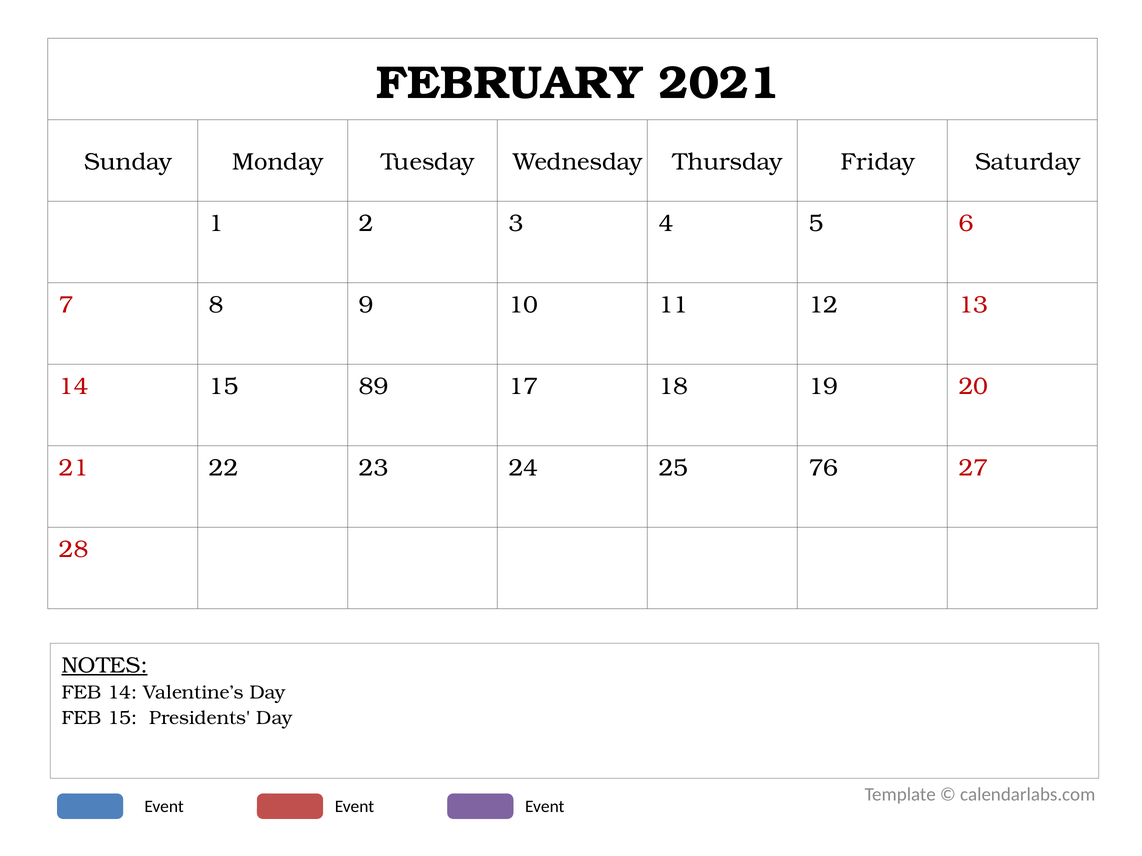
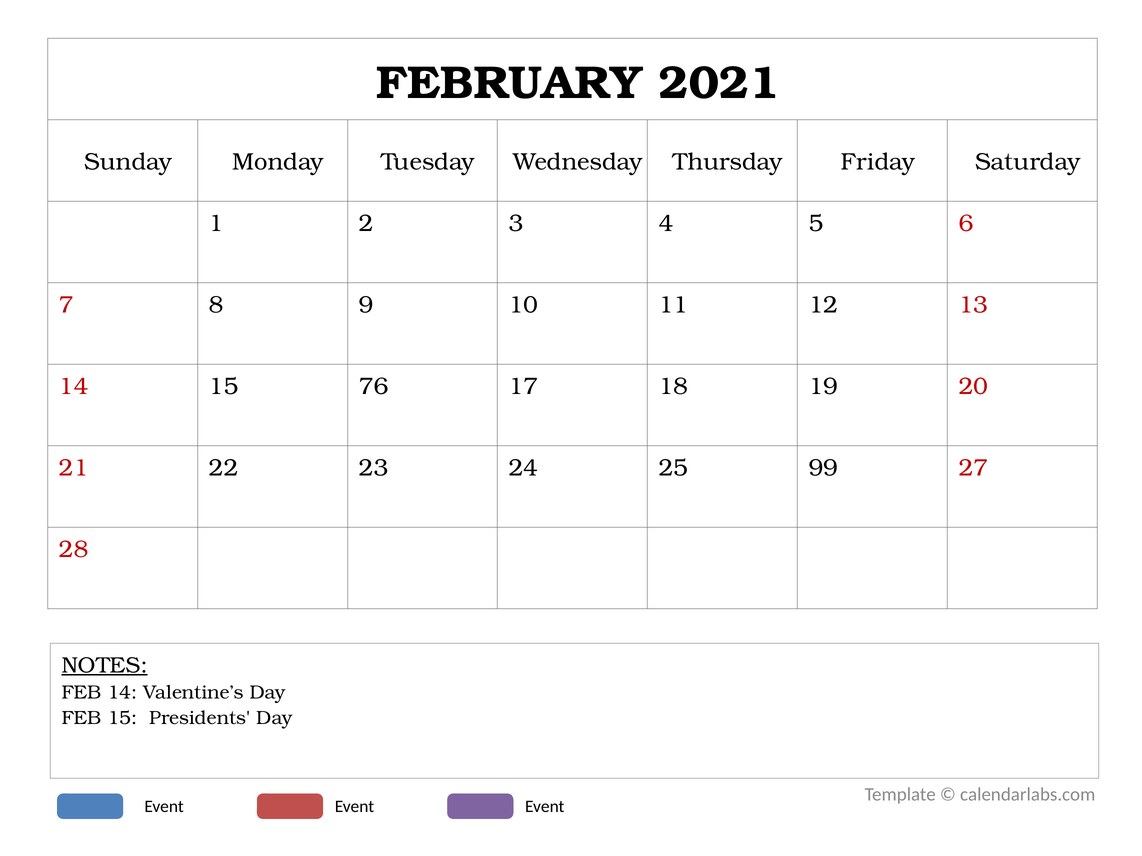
89: 89 -> 76
76: 76 -> 99
